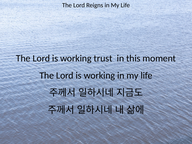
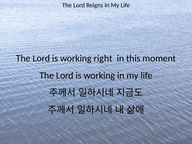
trust: trust -> right
